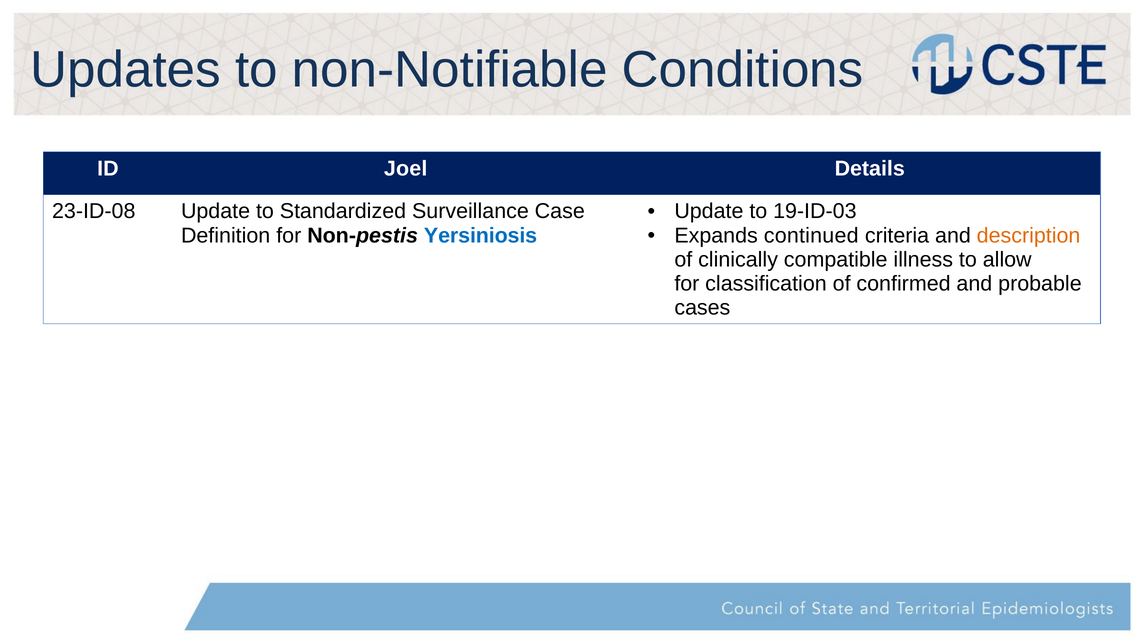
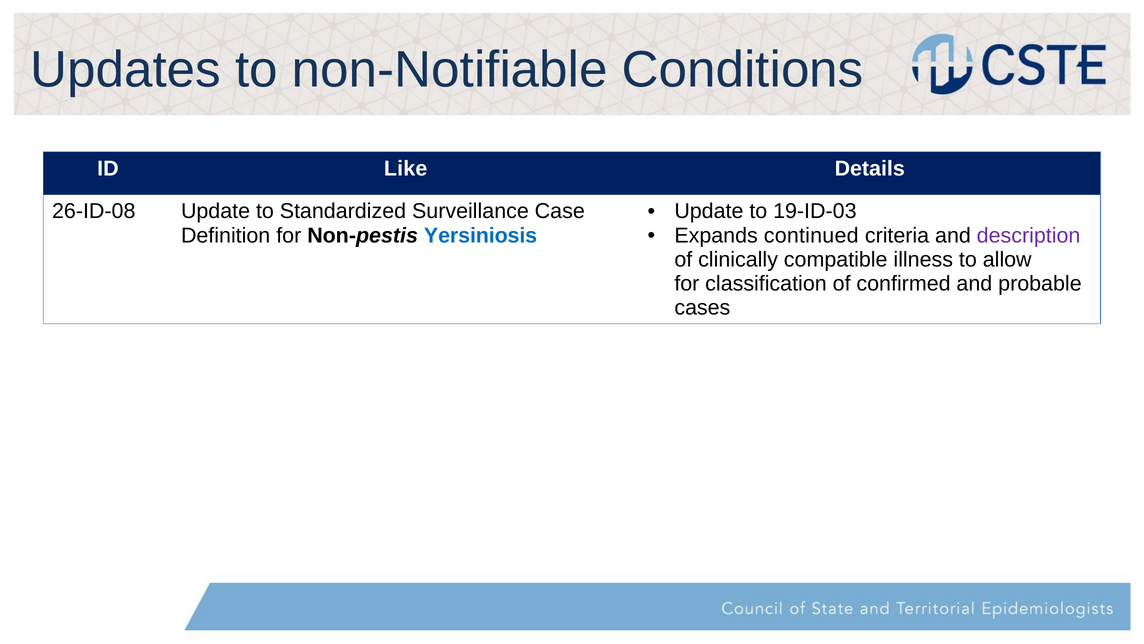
Joel: Joel -> Like
23-ID-08: 23-ID-08 -> 26-ID-08
description colour: orange -> purple
